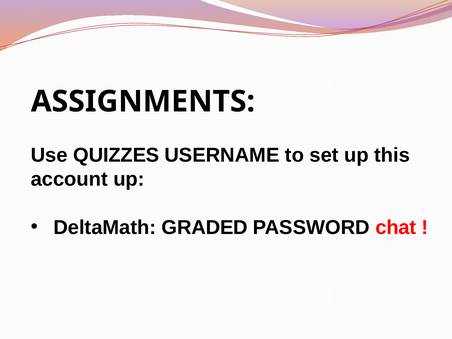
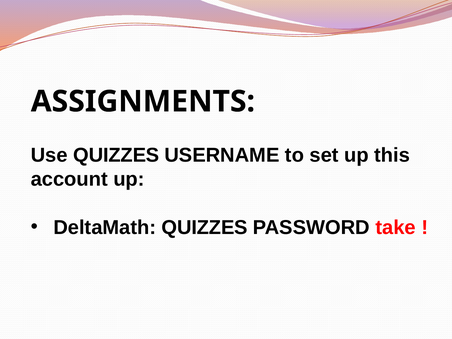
DeltaMath GRADED: GRADED -> QUIZZES
chat: chat -> take
